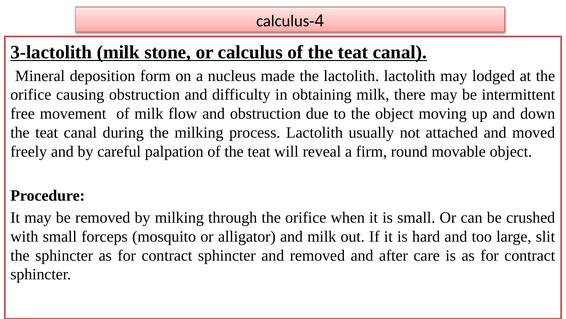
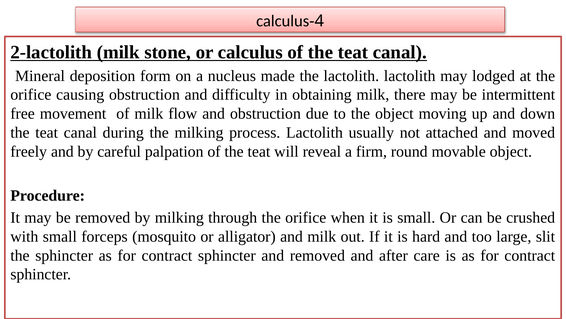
3-lactolith: 3-lactolith -> 2-lactolith
